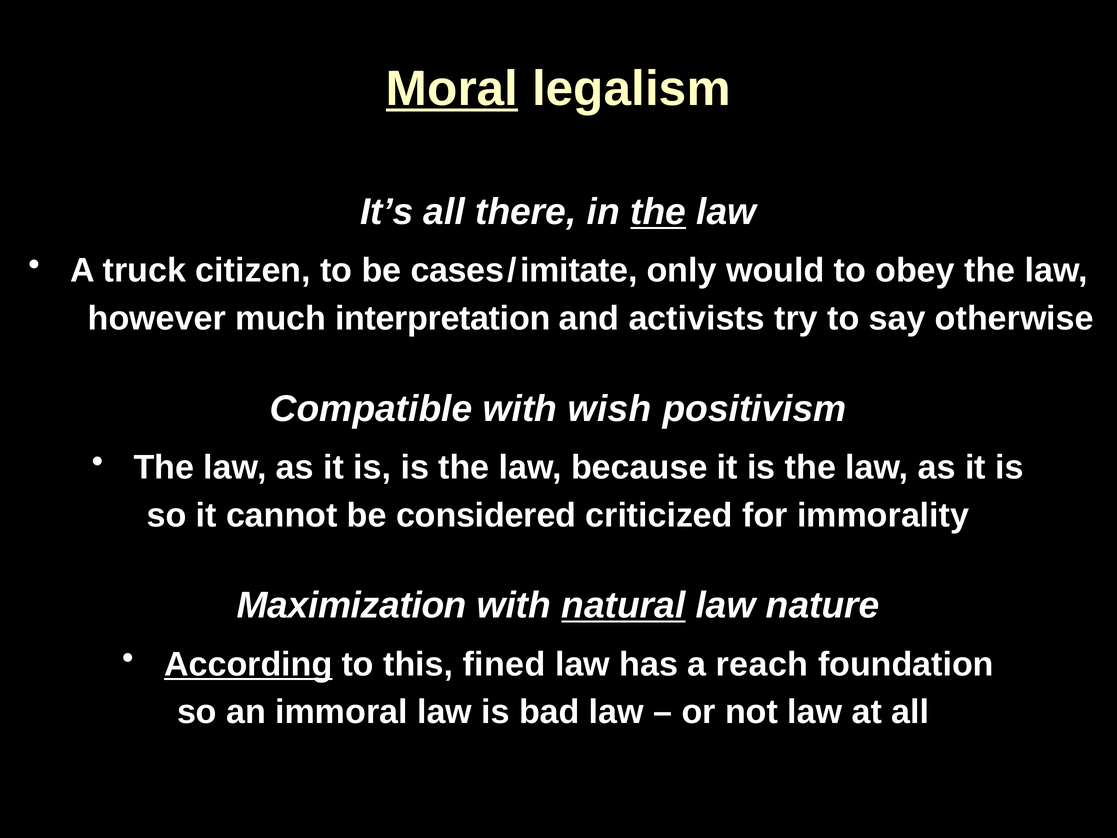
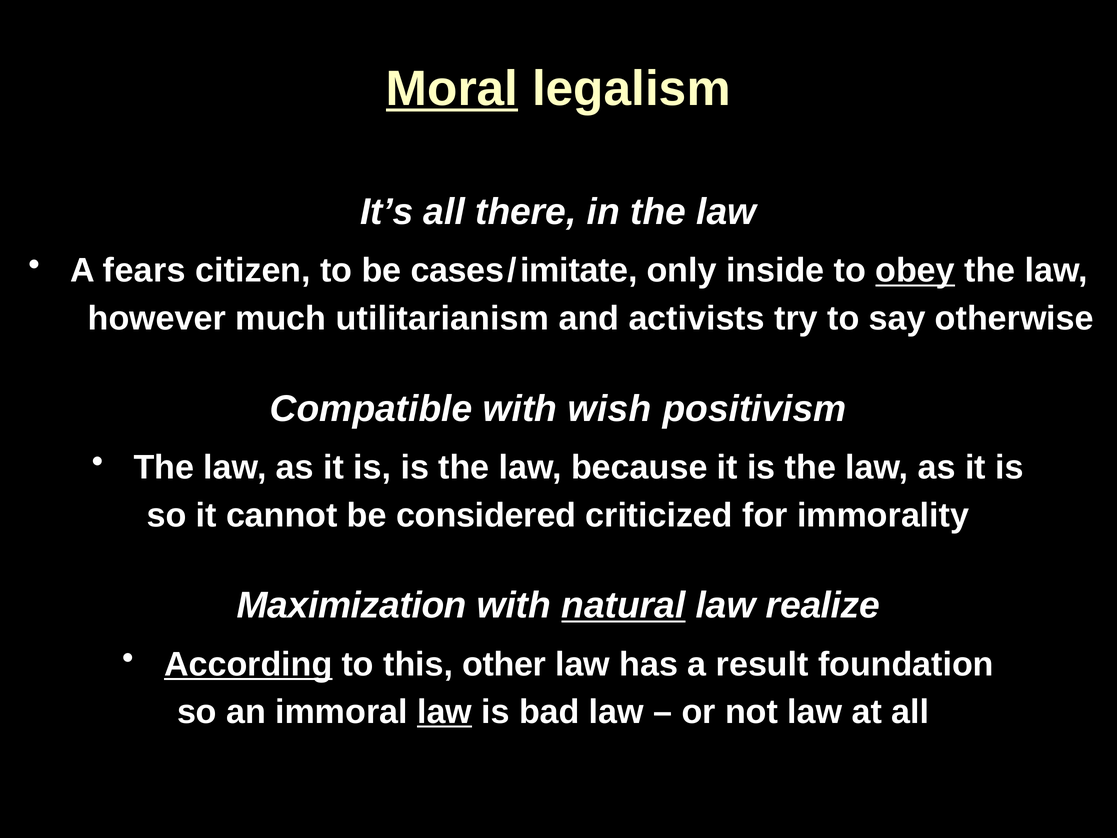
the at (658, 212) underline: present -> none
truck: truck -> fears
would: would -> inside
obey underline: none -> present
interpretation: interpretation -> utilitarianism
nature: nature -> realize
fined: fined -> other
reach: reach -> result
law at (445, 712) underline: none -> present
